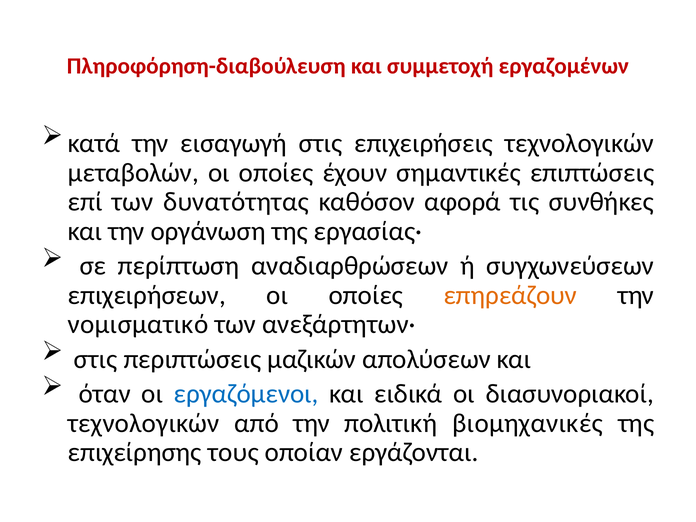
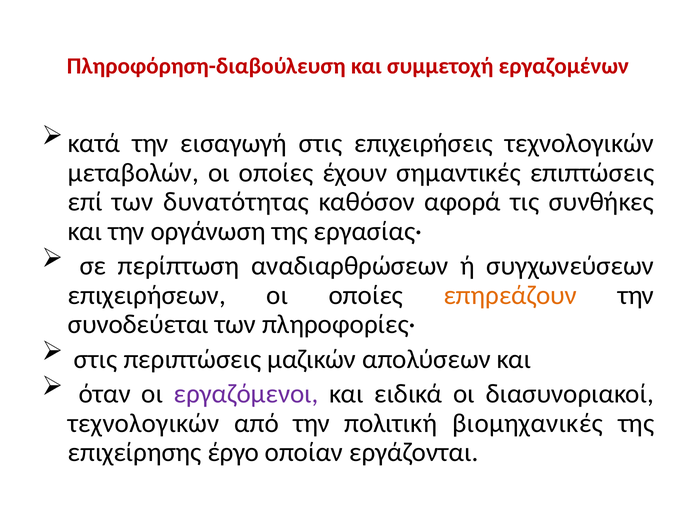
νομισματικό: νομισματικό -> συνοδεύεται
ανεξάρτητων·: ανεξάρτητων· -> πληροφορίες·
εργαζόμενοι colour: blue -> purple
τους: τους -> έργο
